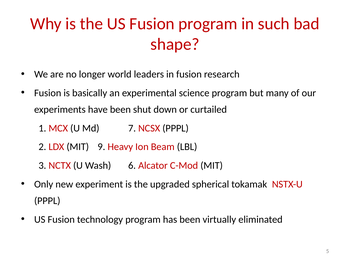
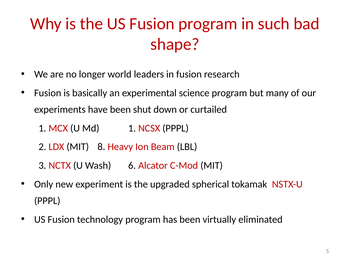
Md 7: 7 -> 1
9: 9 -> 8
